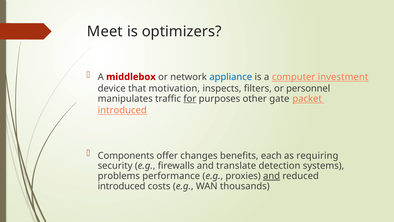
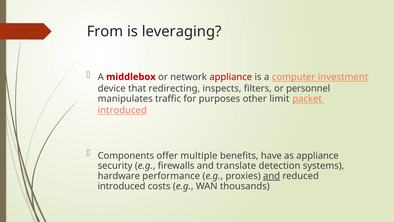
Meet: Meet -> From
optimizers: optimizers -> leveraging
appliance at (231, 77) colour: blue -> red
motivation: motivation -> redirecting
for underline: present -> none
gate: gate -> limit
changes: changes -> multiple
each: each -> have
as requiring: requiring -> appliance
problems: problems -> hardware
